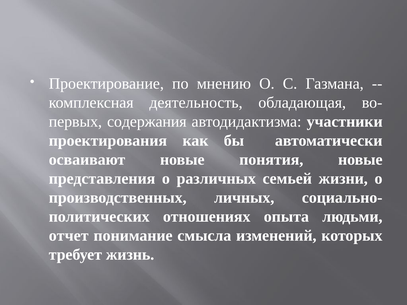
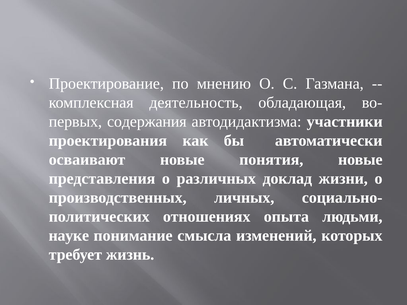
семьей: семьей -> доклад
отчет: отчет -> науке
